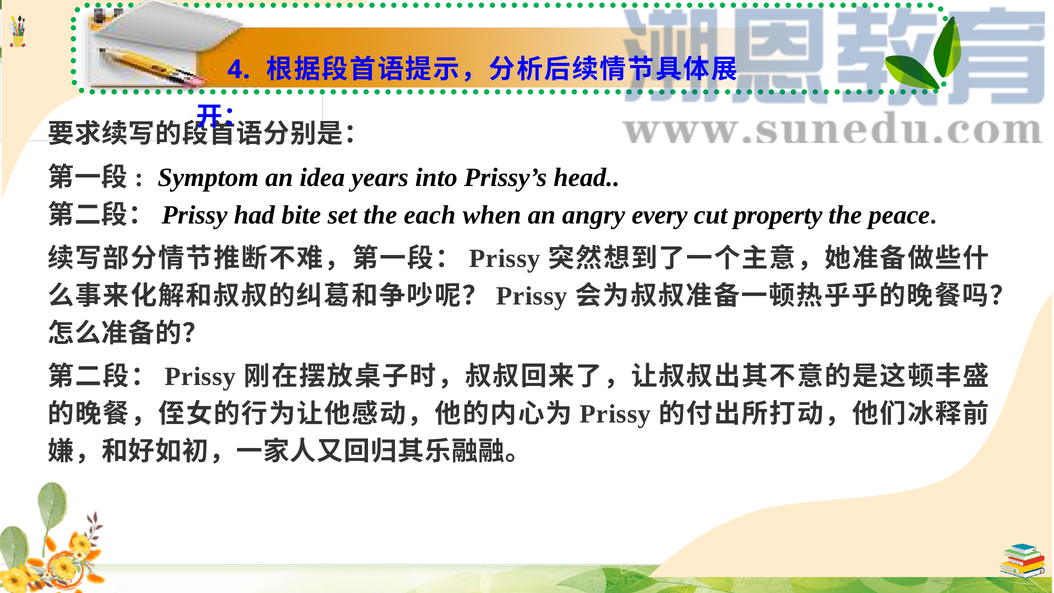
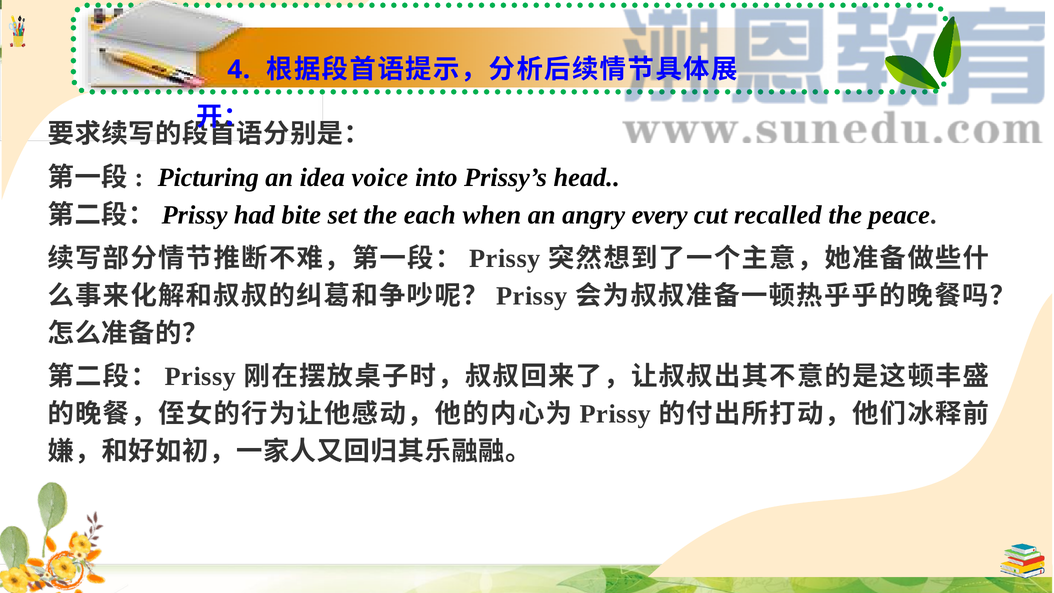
Symptom: Symptom -> Picturing
years: years -> voice
property: property -> recalled
